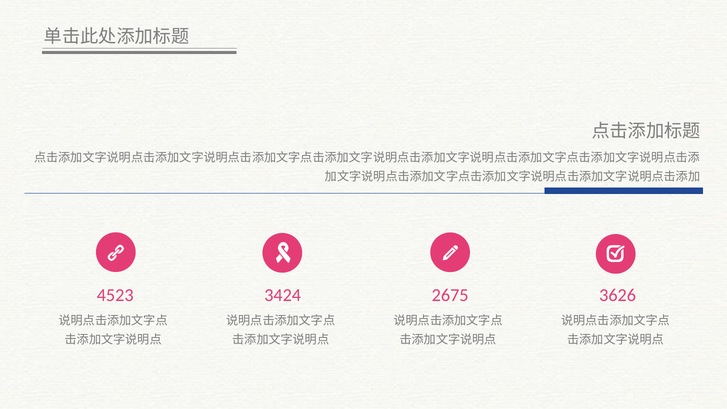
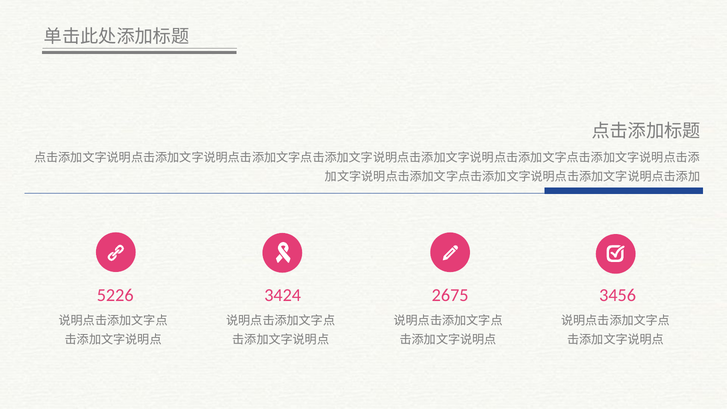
4523: 4523 -> 5226
3626: 3626 -> 3456
